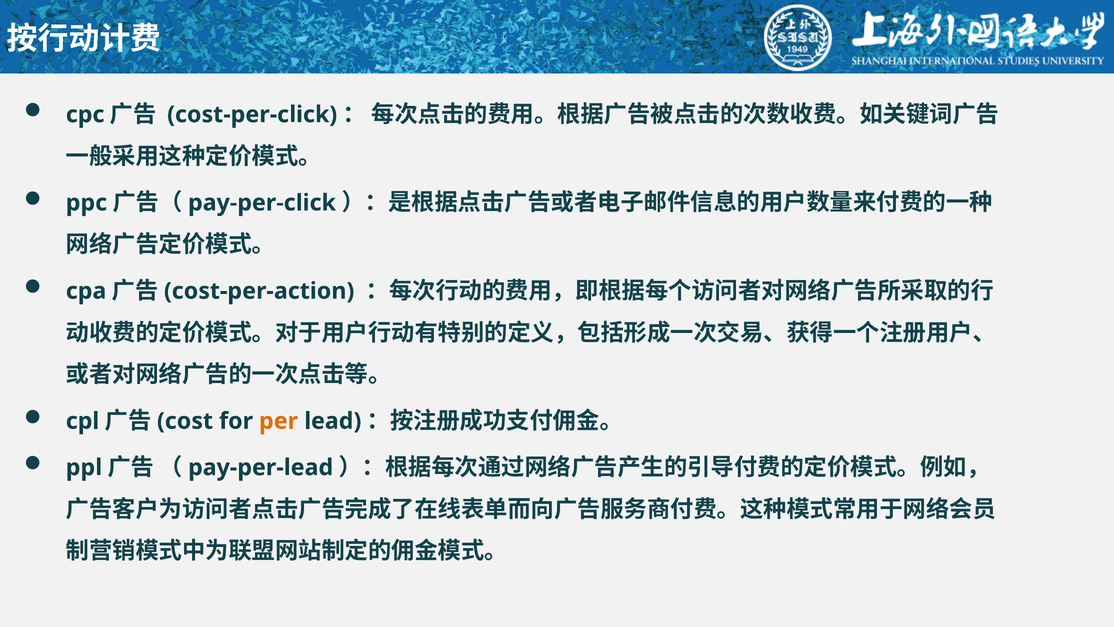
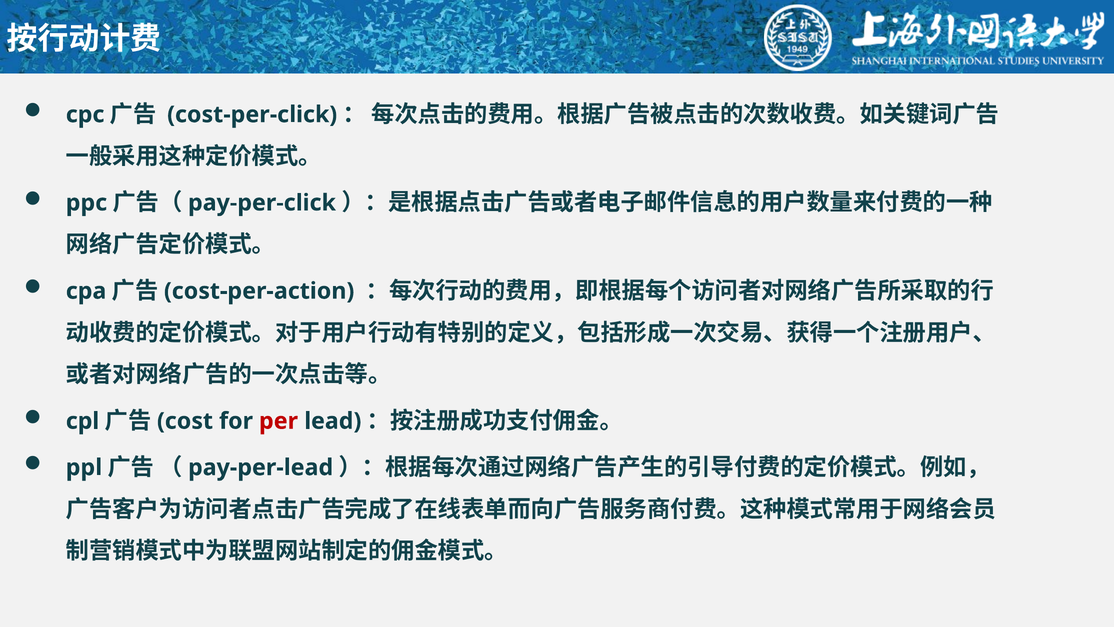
per colour: orange -> red
